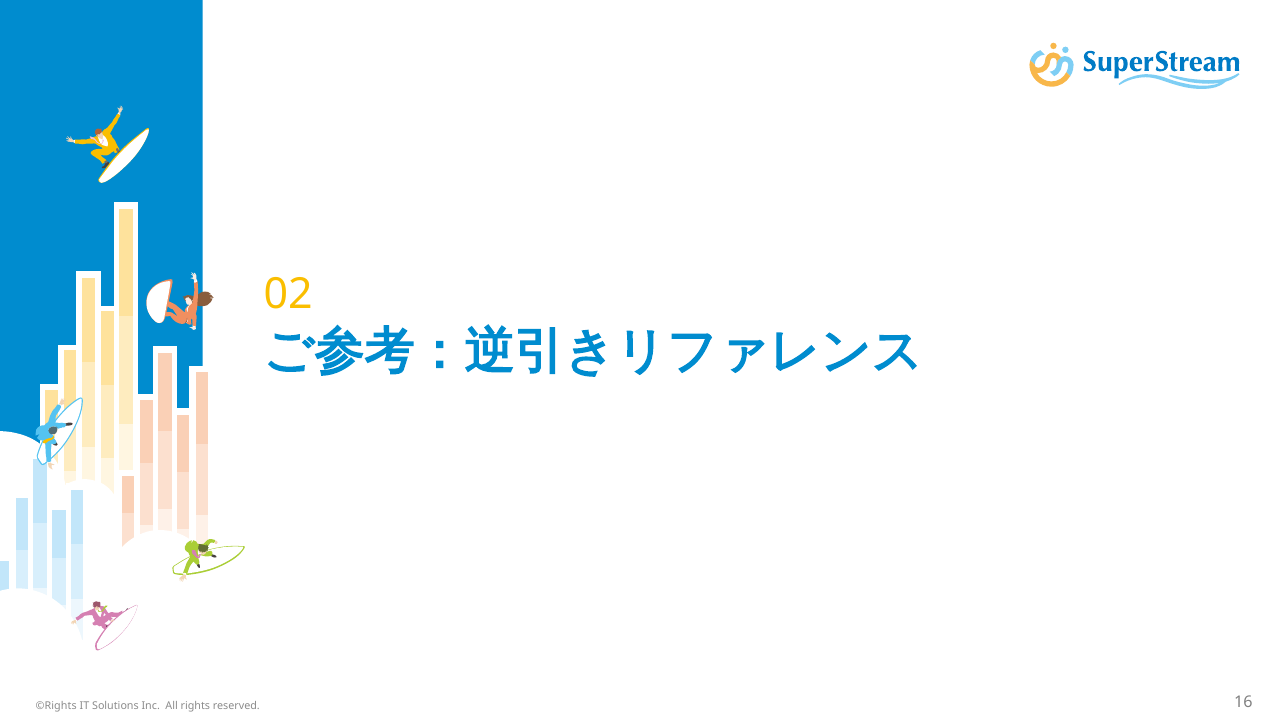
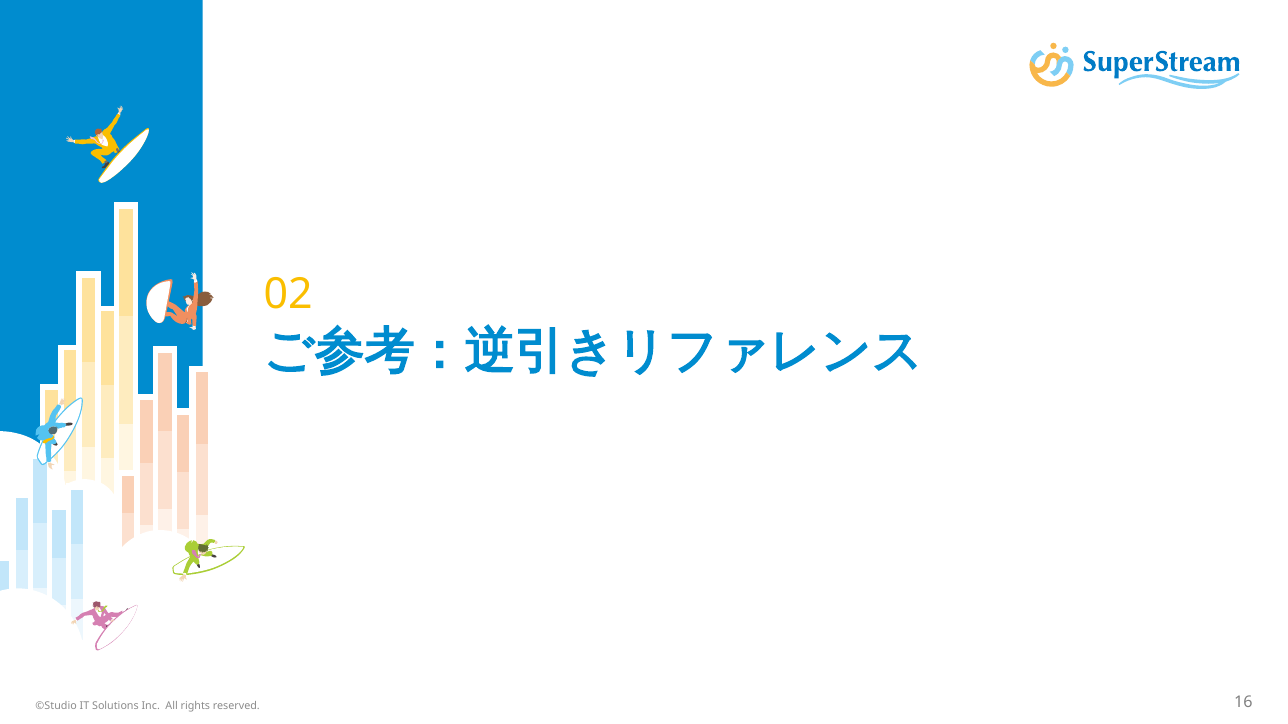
©Rights: ©Rights -> ©Studio
